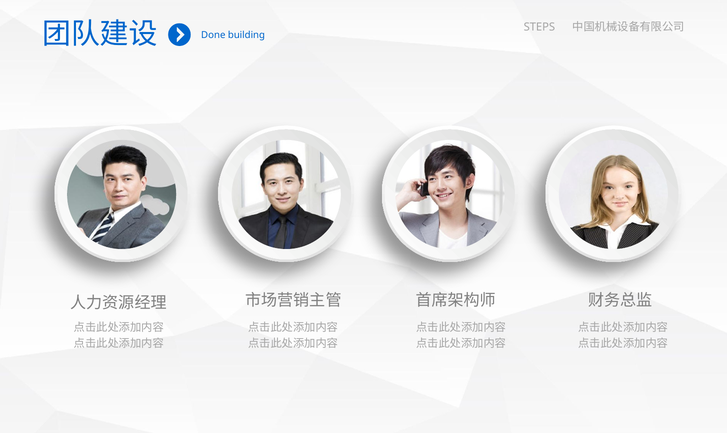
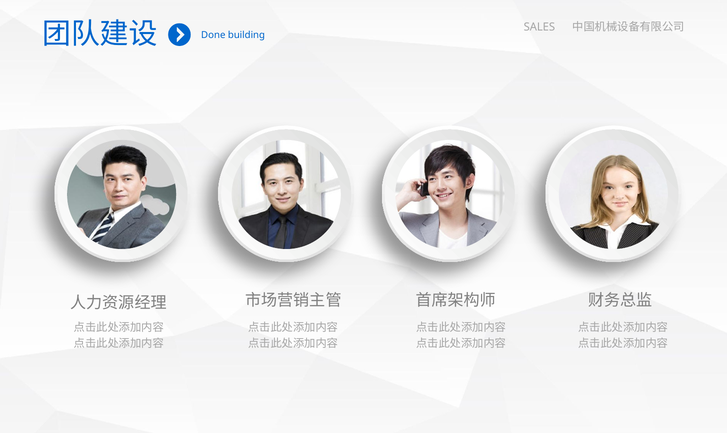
STEPS: STEPS -> SALES
